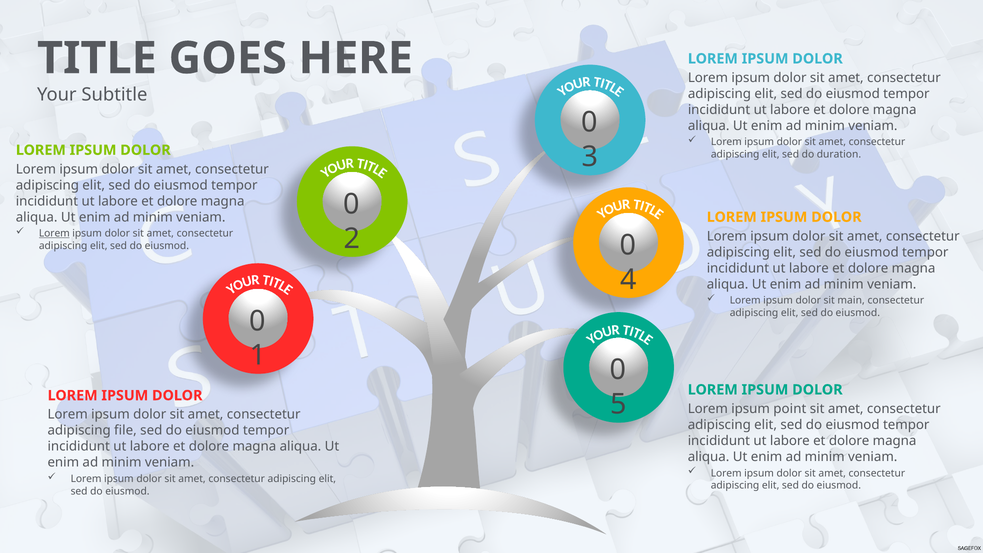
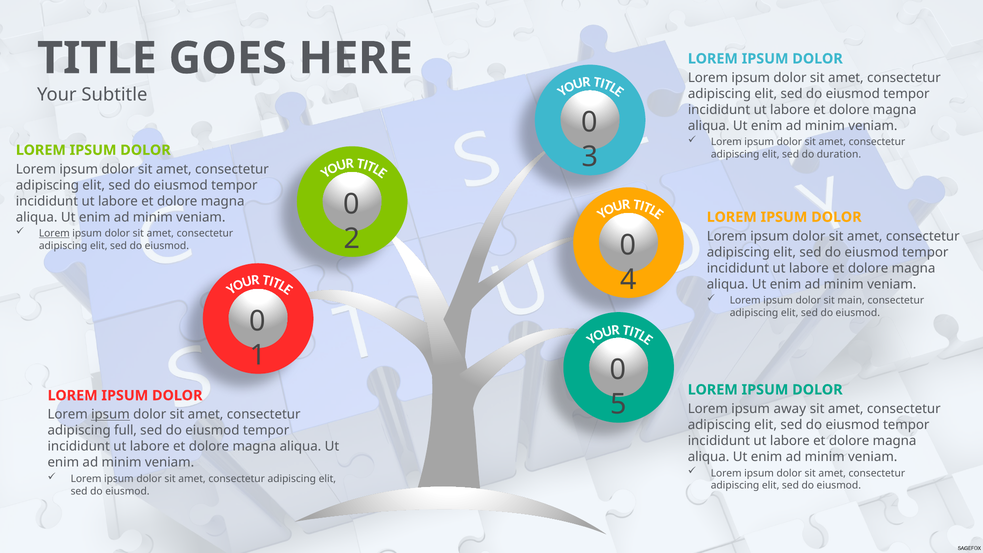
point: point -> away
ipsum at (110, 414) underline: none -> present
file: file -> full
